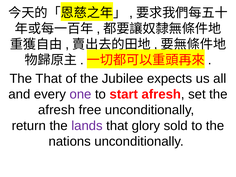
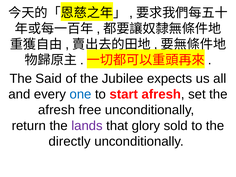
The That: That -> Said
one colour: purple -> blue
nations: nations -> directly
